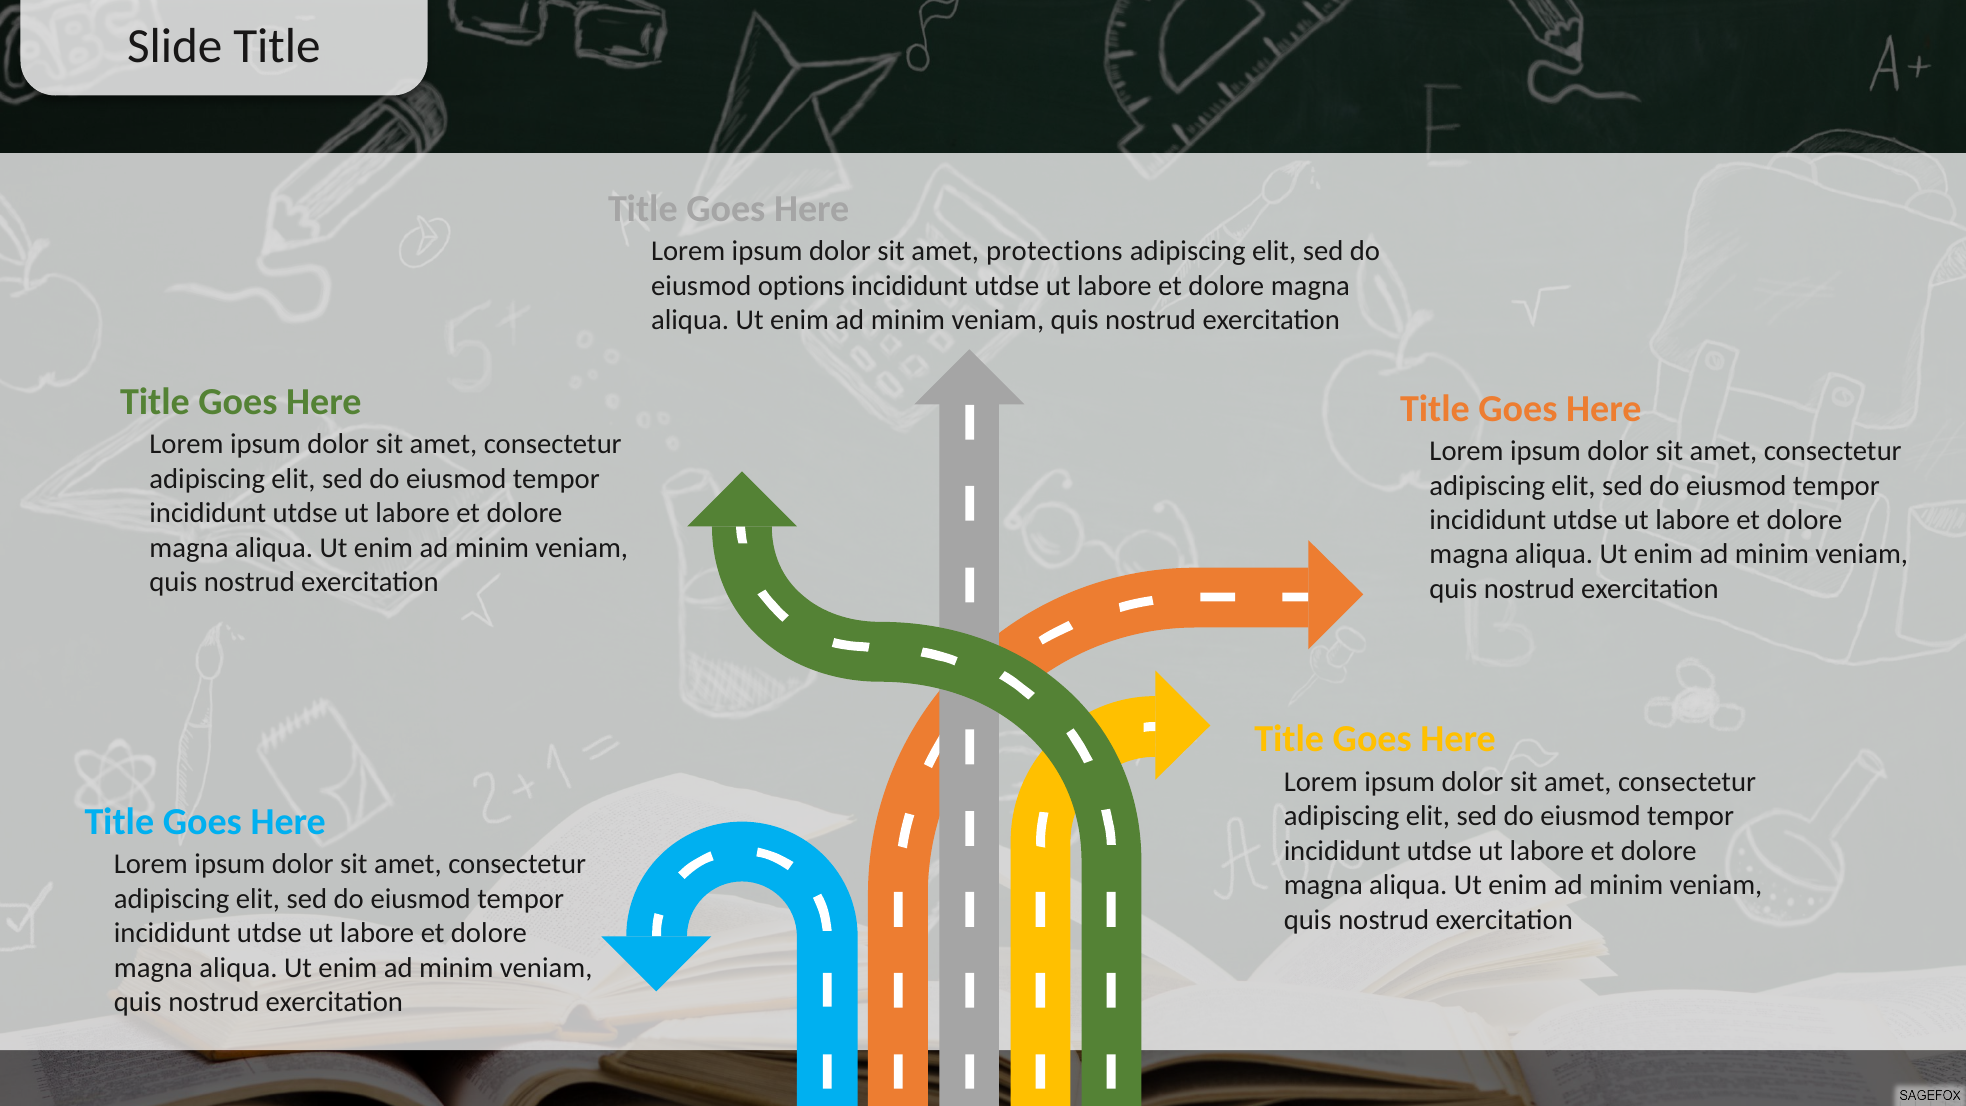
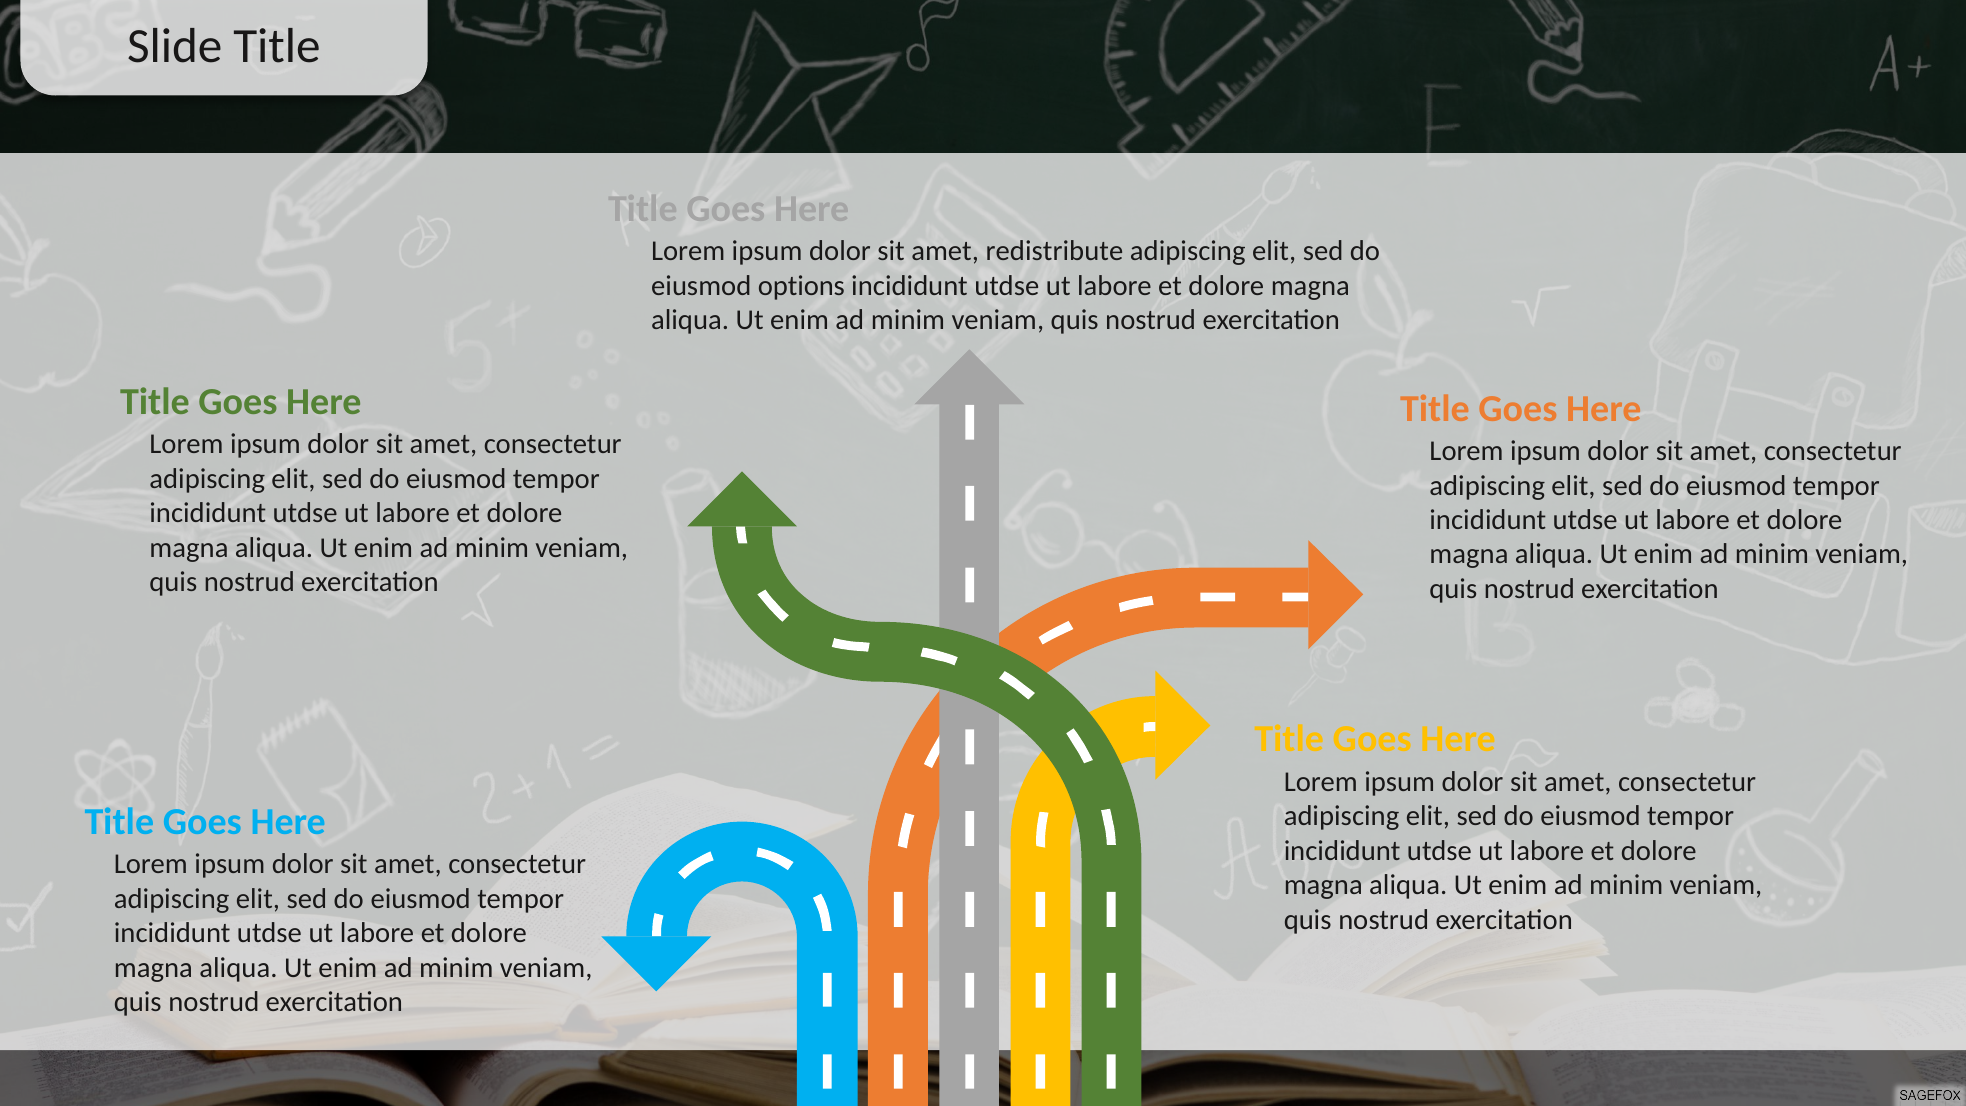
protections: protections -> redistribute
